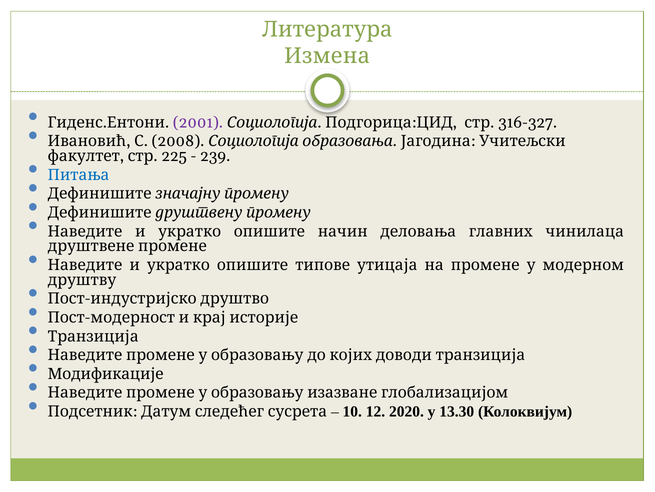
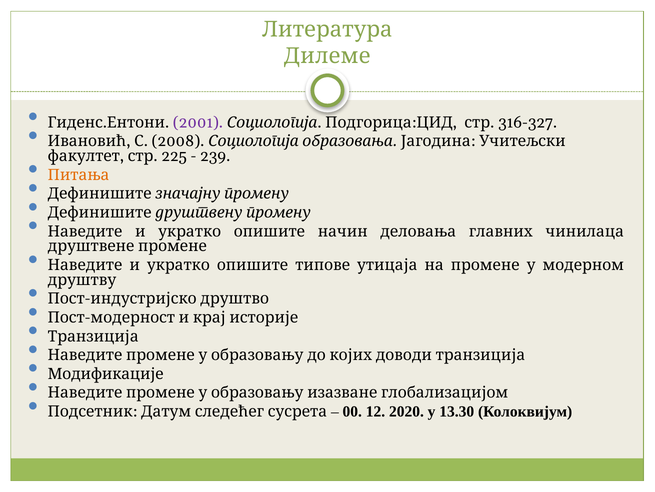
Измена: Измена -> Дилеме
Питања colour: blue -> orange
10: 10 -> 00
